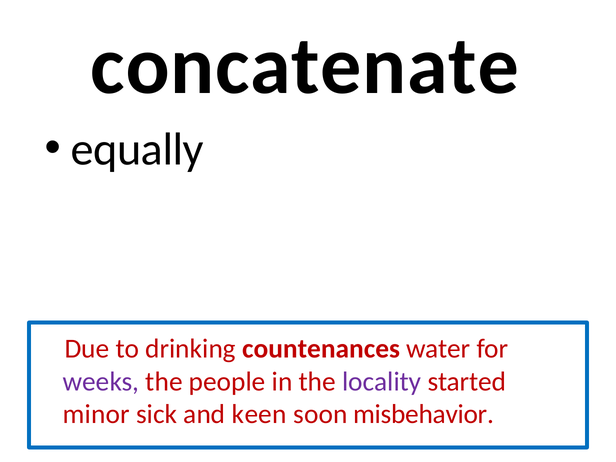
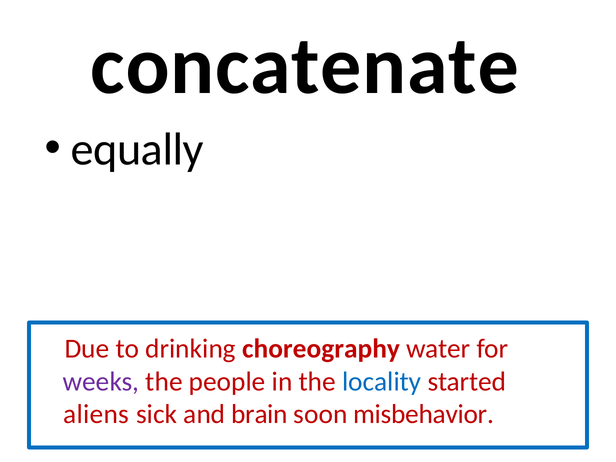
countenances: countenances -> choreography
locality colour: purple -> blue
minor: minor -> aliens
keen: keen -> brain
